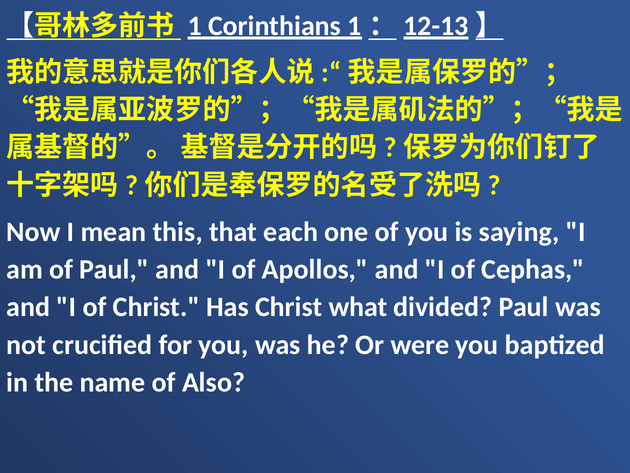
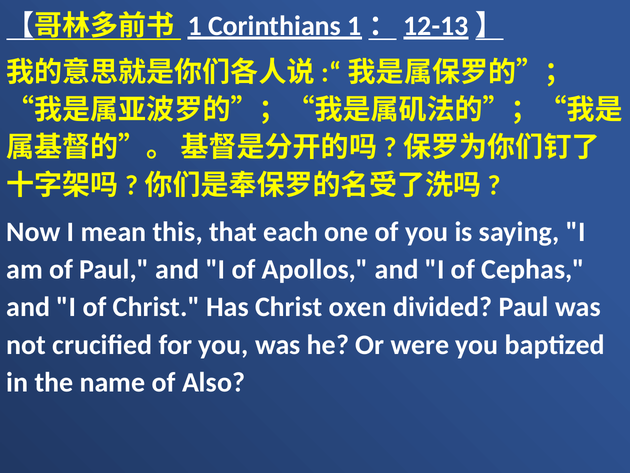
what: what -> oxen
